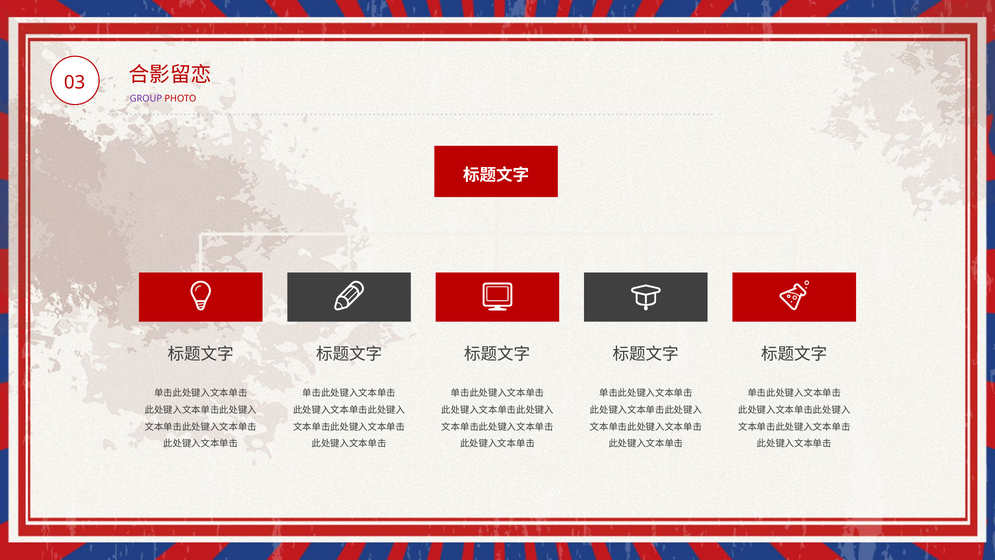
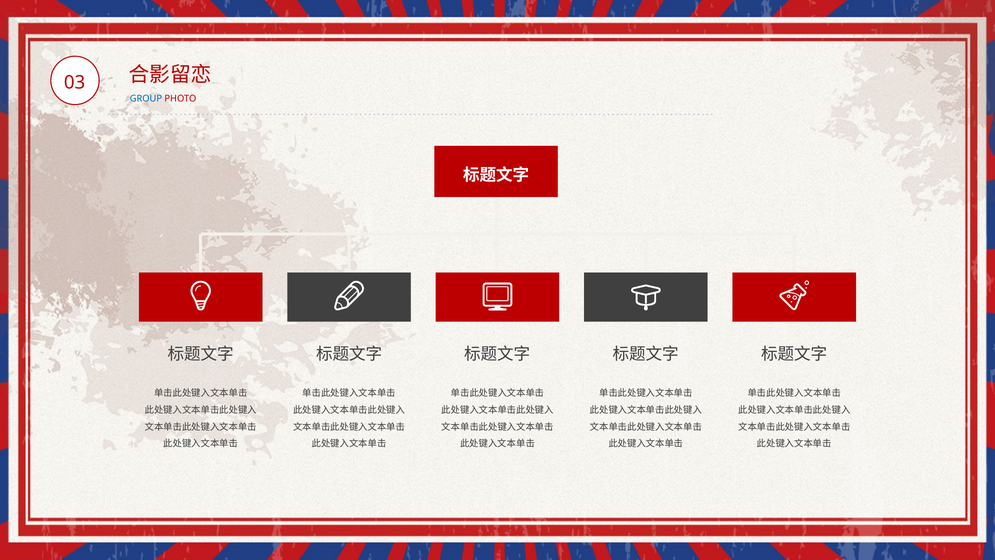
GROUP colour: purple -> blue
